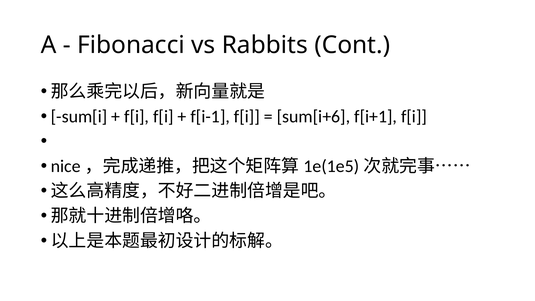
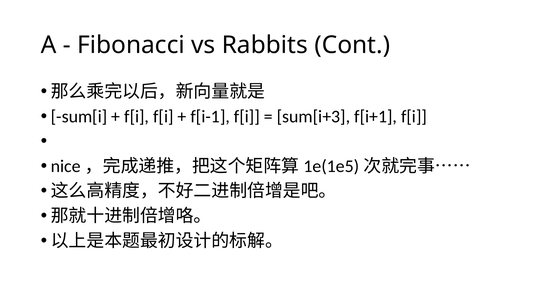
sum[i+6: sum[i+6 -> sum[i+3
